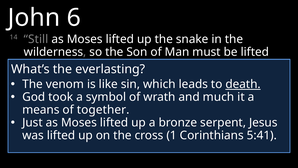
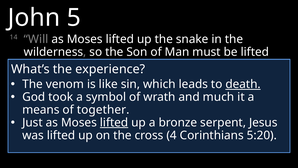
6: 6 -> 5
Still: Still -> Will
everlasting: everlasting -> experience
lifted at (114, 122) underline: none -> present
1: 1 -> 4
5:41: 5:41 -> 5:20
